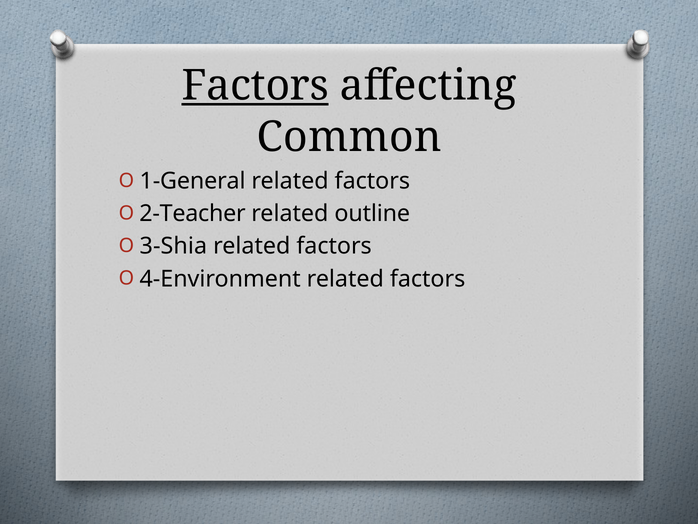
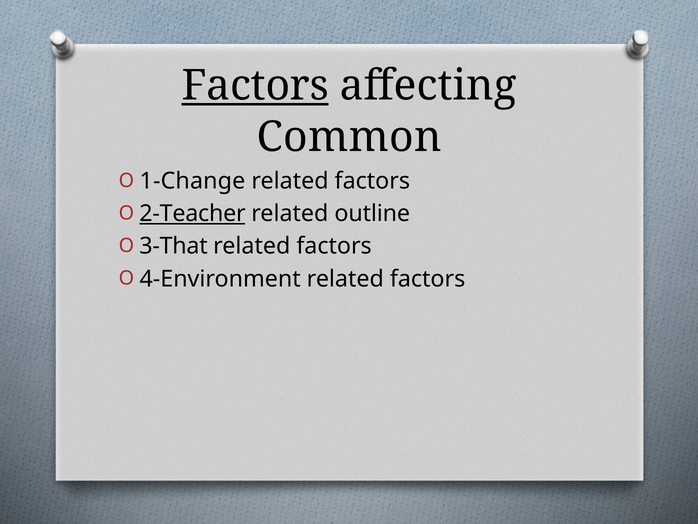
1-General: 1-General -> 1-Change
2-Teacher underline: none -> present
3-Shia: 3-Shia -> 3-That
